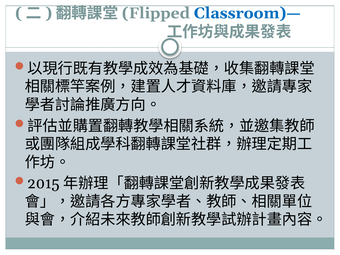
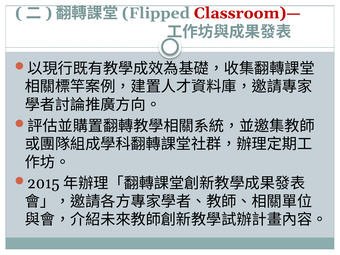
Classroom)— colour: blue -> red
